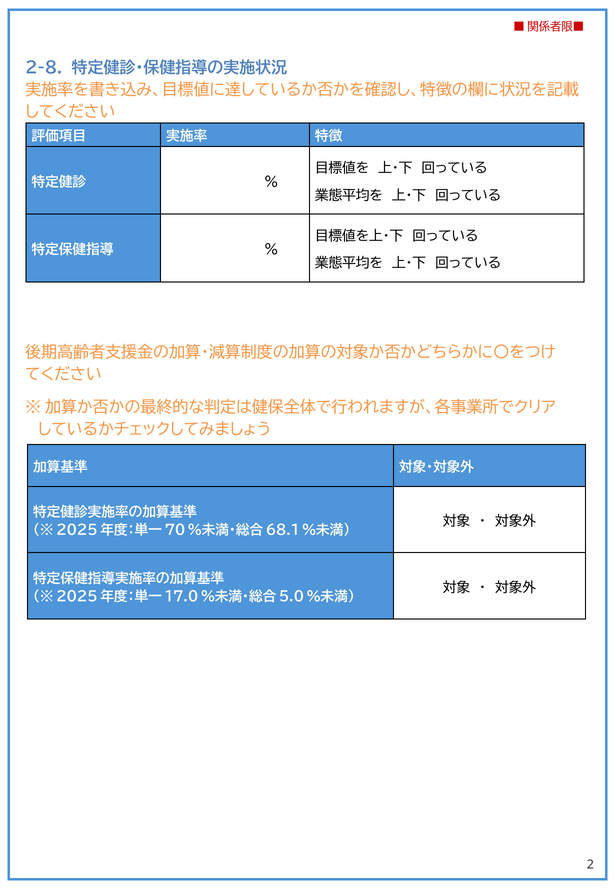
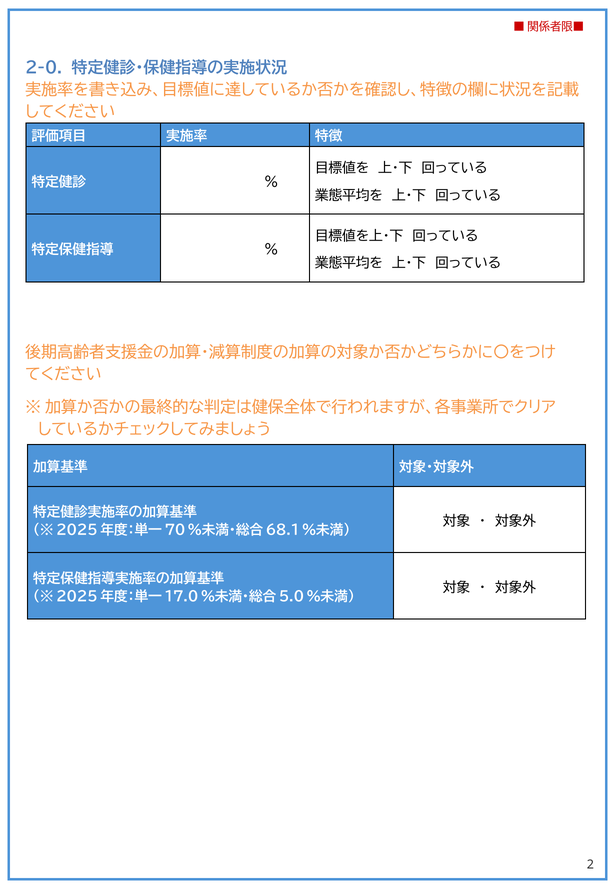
2-8: 2-8 -> 2-0
